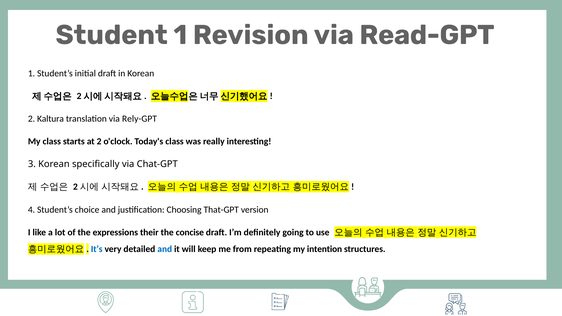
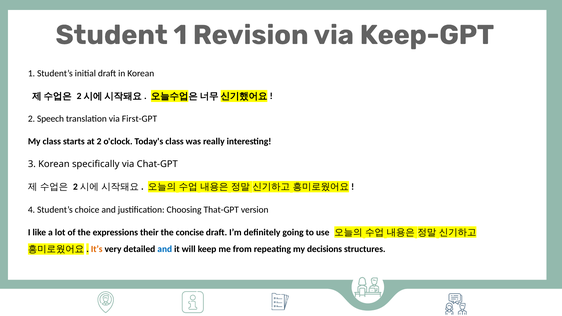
Read-GPT: Read-GPT -> Keep-GPT
Kaltura: Kaltura -> Speech
Rely-GPT: Rely-GPT -> First-GPT
It’s colour: blue -> orange
intention: intention -> decisions
